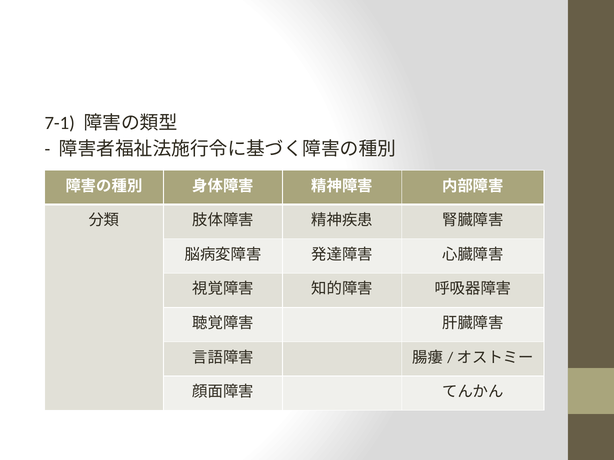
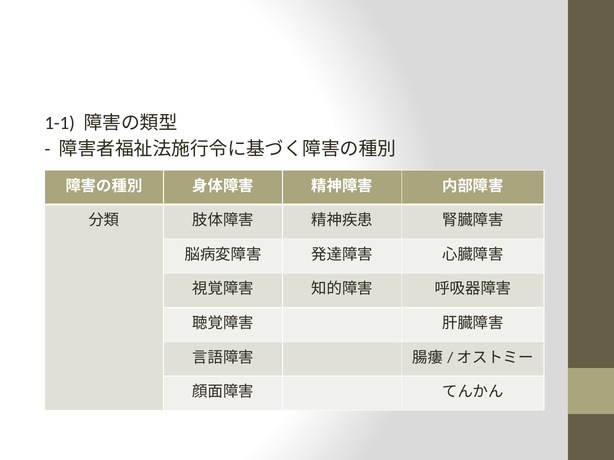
7-1: 7-1 -> 1-1
